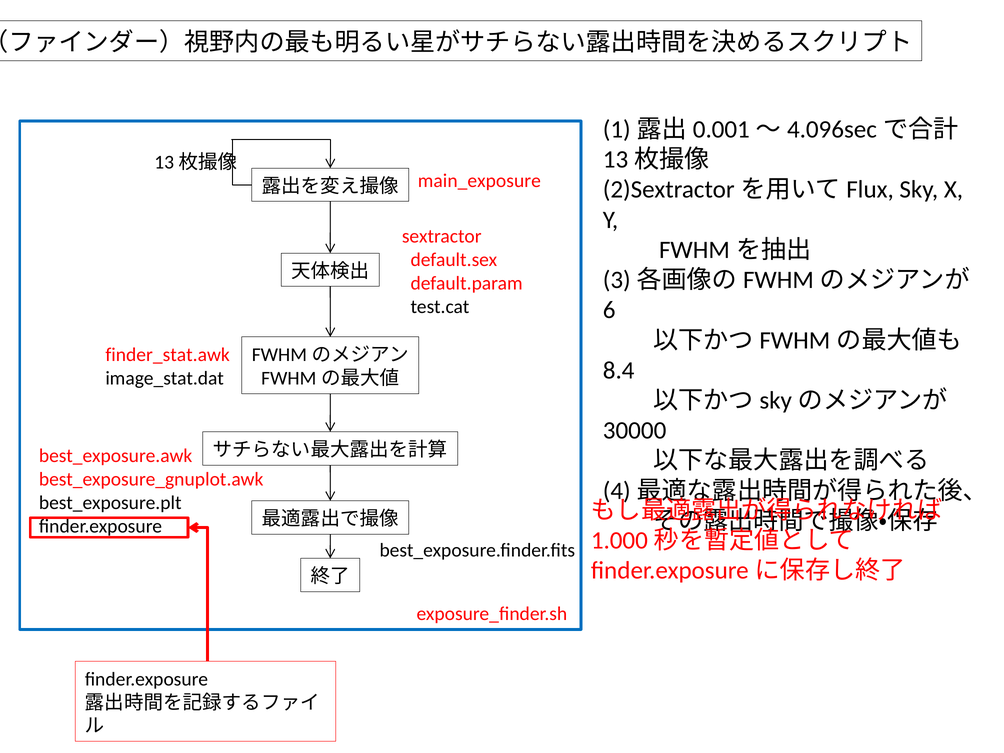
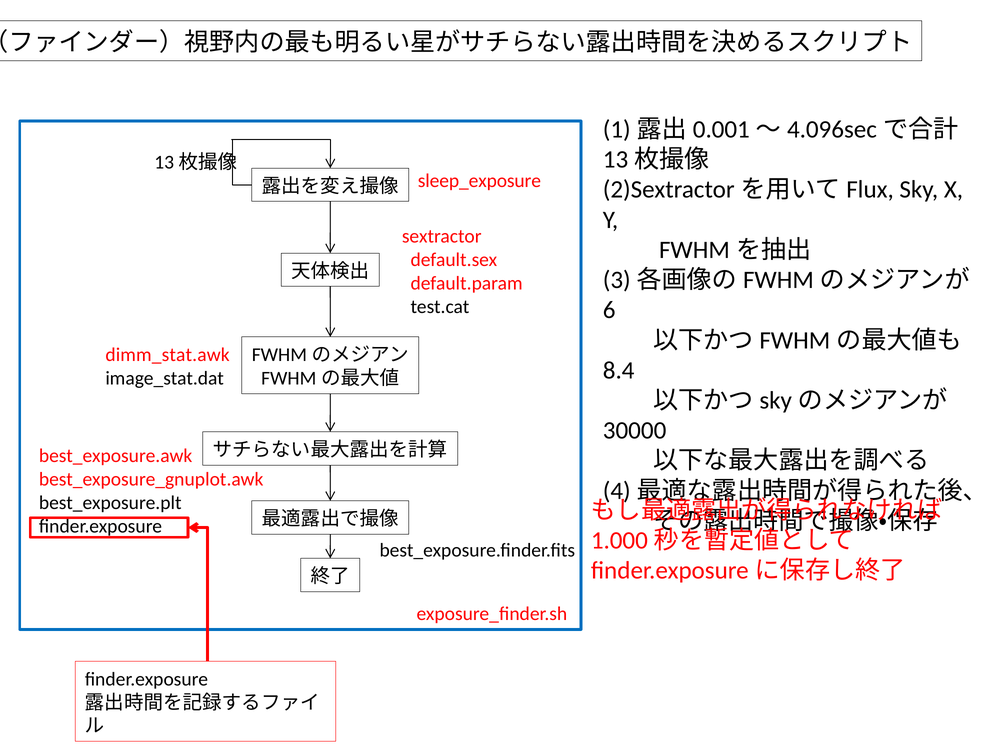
main_exposure: main_exposure -> sleep_exposure
finder_stat.awk: finder_stat.awk -> dimm_stat.awk
